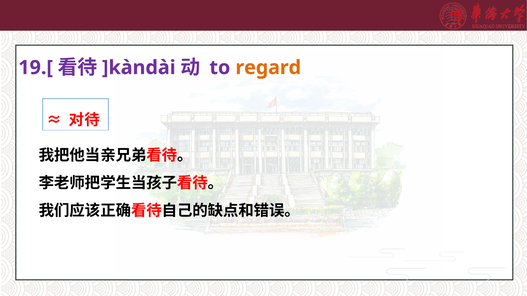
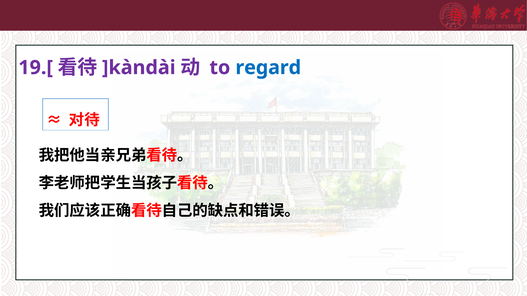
regard colour: orange -> blue
